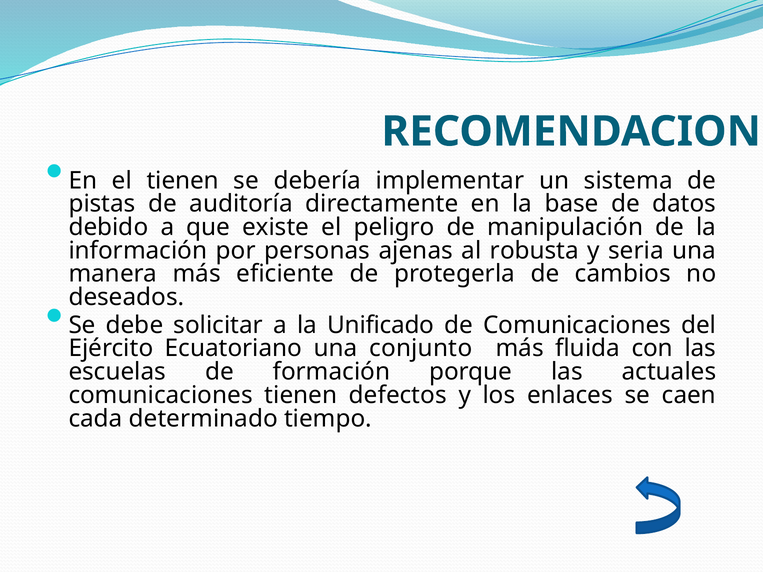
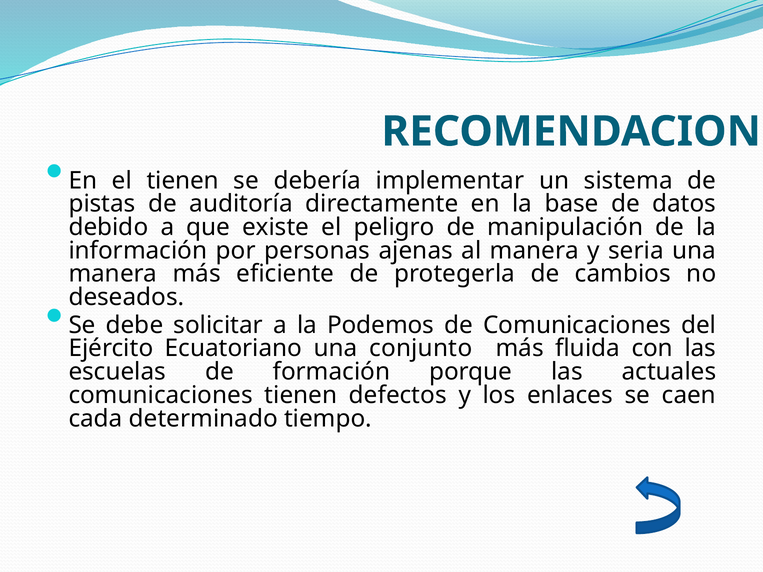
al robusta: robusta -> manera
Unificado: Unificado -> Podemos
